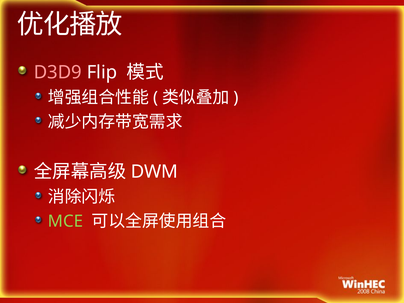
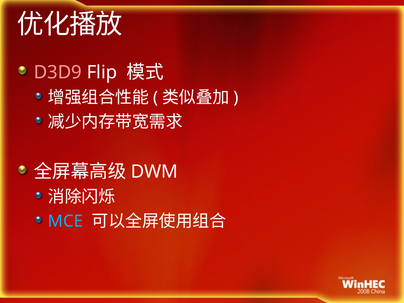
MCE colour: light green -> light blue
